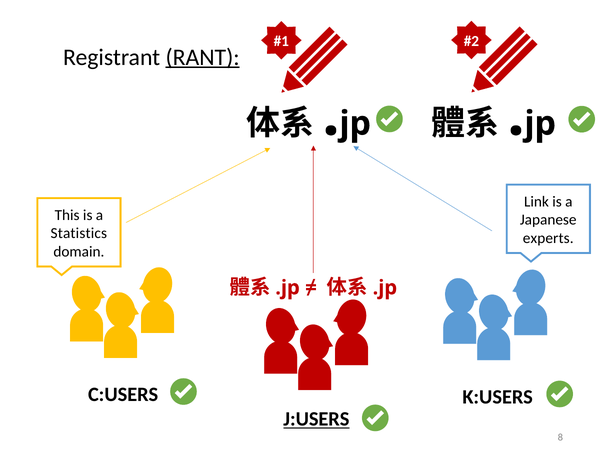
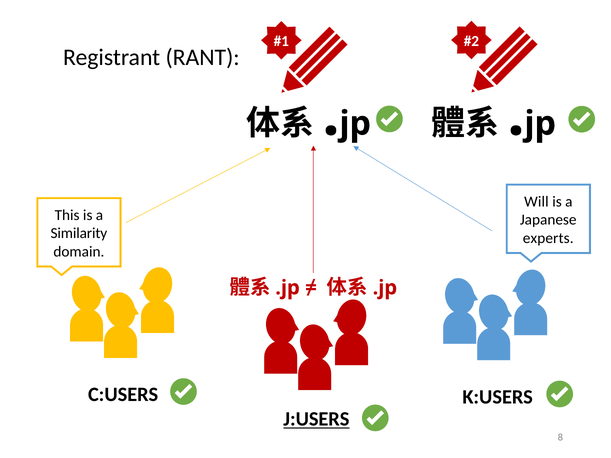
RANT underline: present -> none
Link: Link -> Will
Statistics: Statistics -> Similarity
